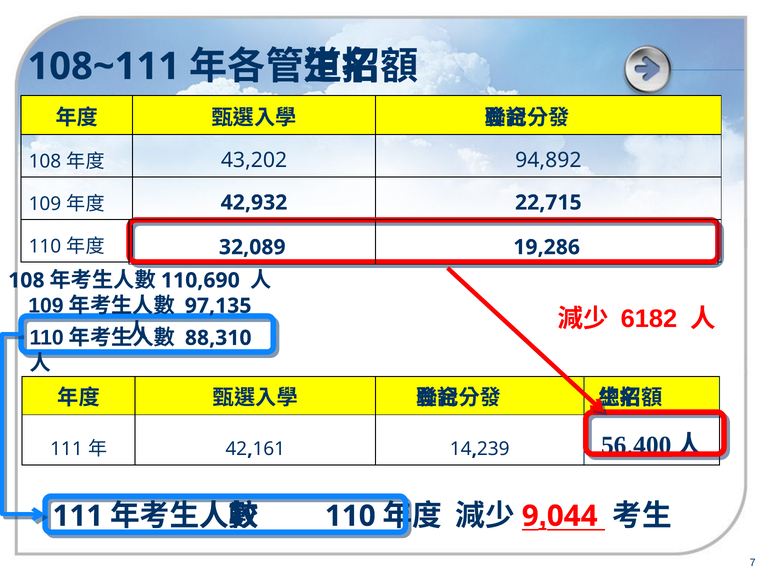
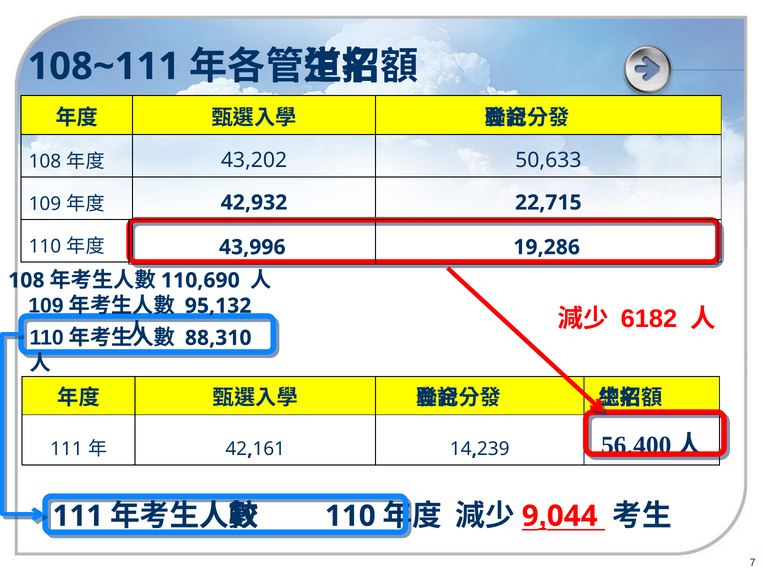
94,892: 94,892 -> 50,633
32,089: 32,089 -> 43,996
97,135: 97,135 -> 95,132
